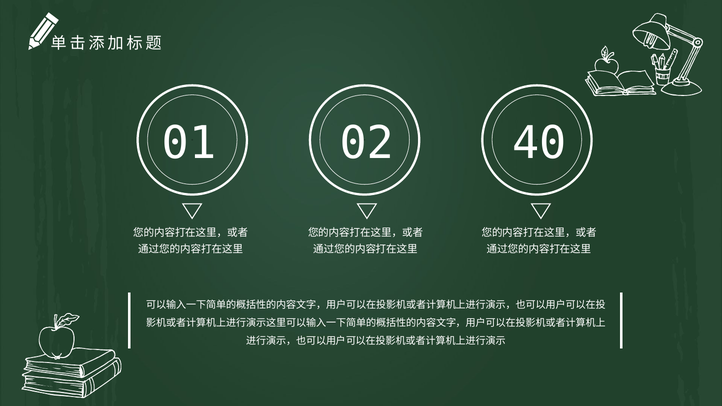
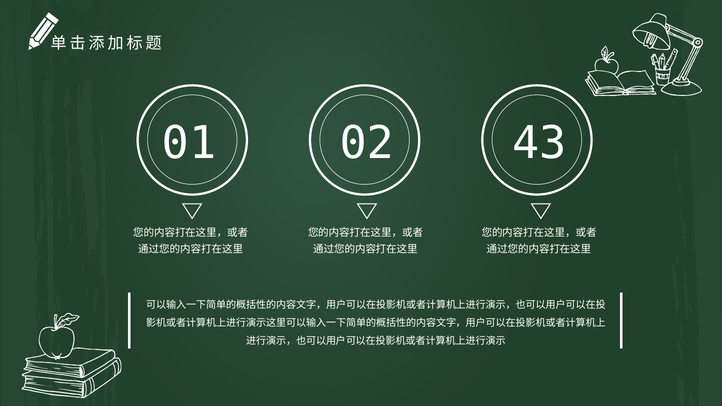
40: 40 -> 43
